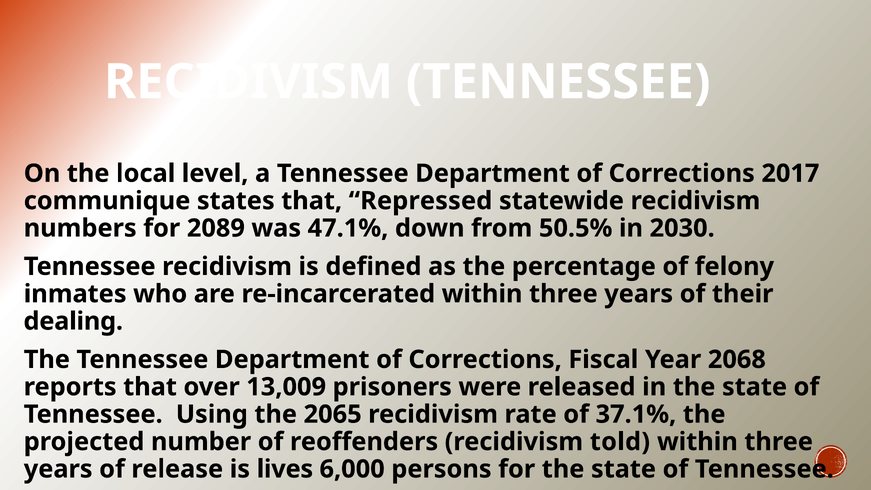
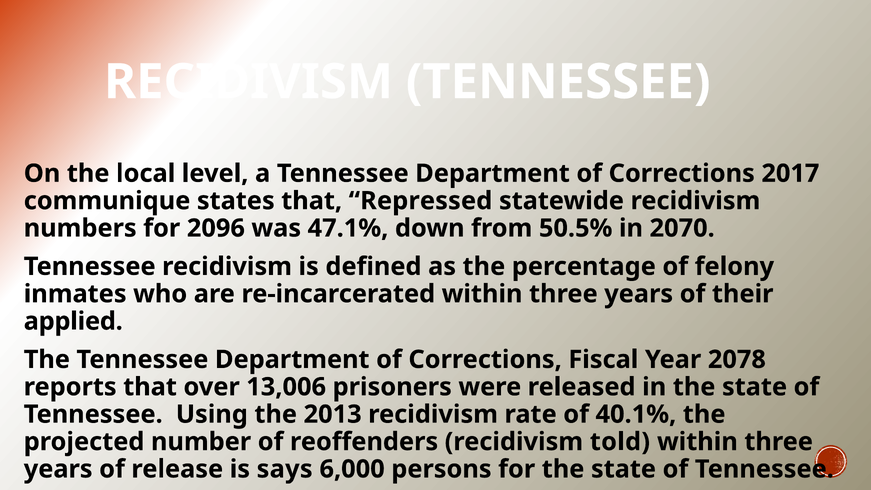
2089: 2089 -> 2096
2030: 2030 -> 2070
dealing: dealing -> applied
2068: 2068 -> 2078
13,009: 13,009 -> 13,006
2065: 2065 -> 2013
37.1%: 37.1% -> 40.1%
lives: lives -> says
